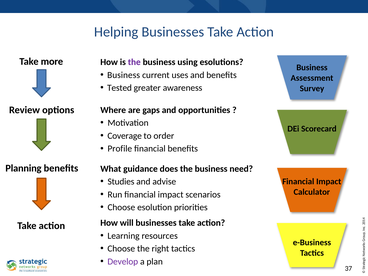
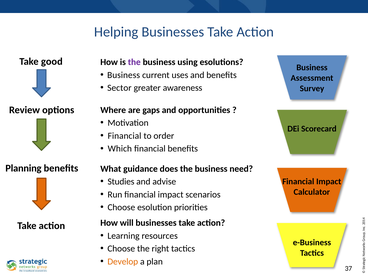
more: more -> good
Tested: Tested -> Sector
Coverage at (125, 136): Coverage -> Financial
Profile: Profile -> Which
Develop colour: purple -> orange
